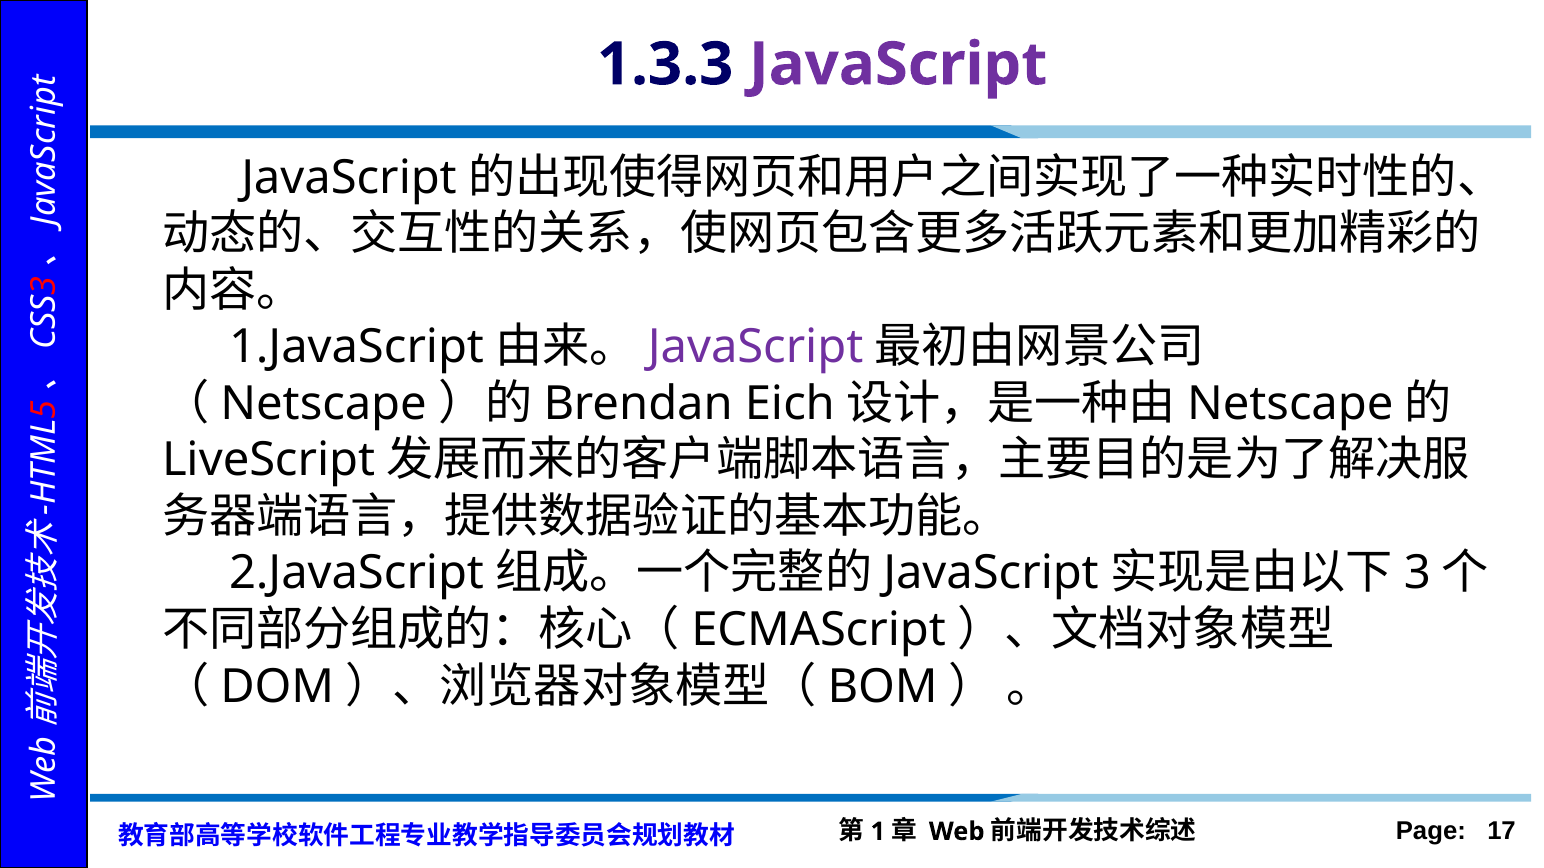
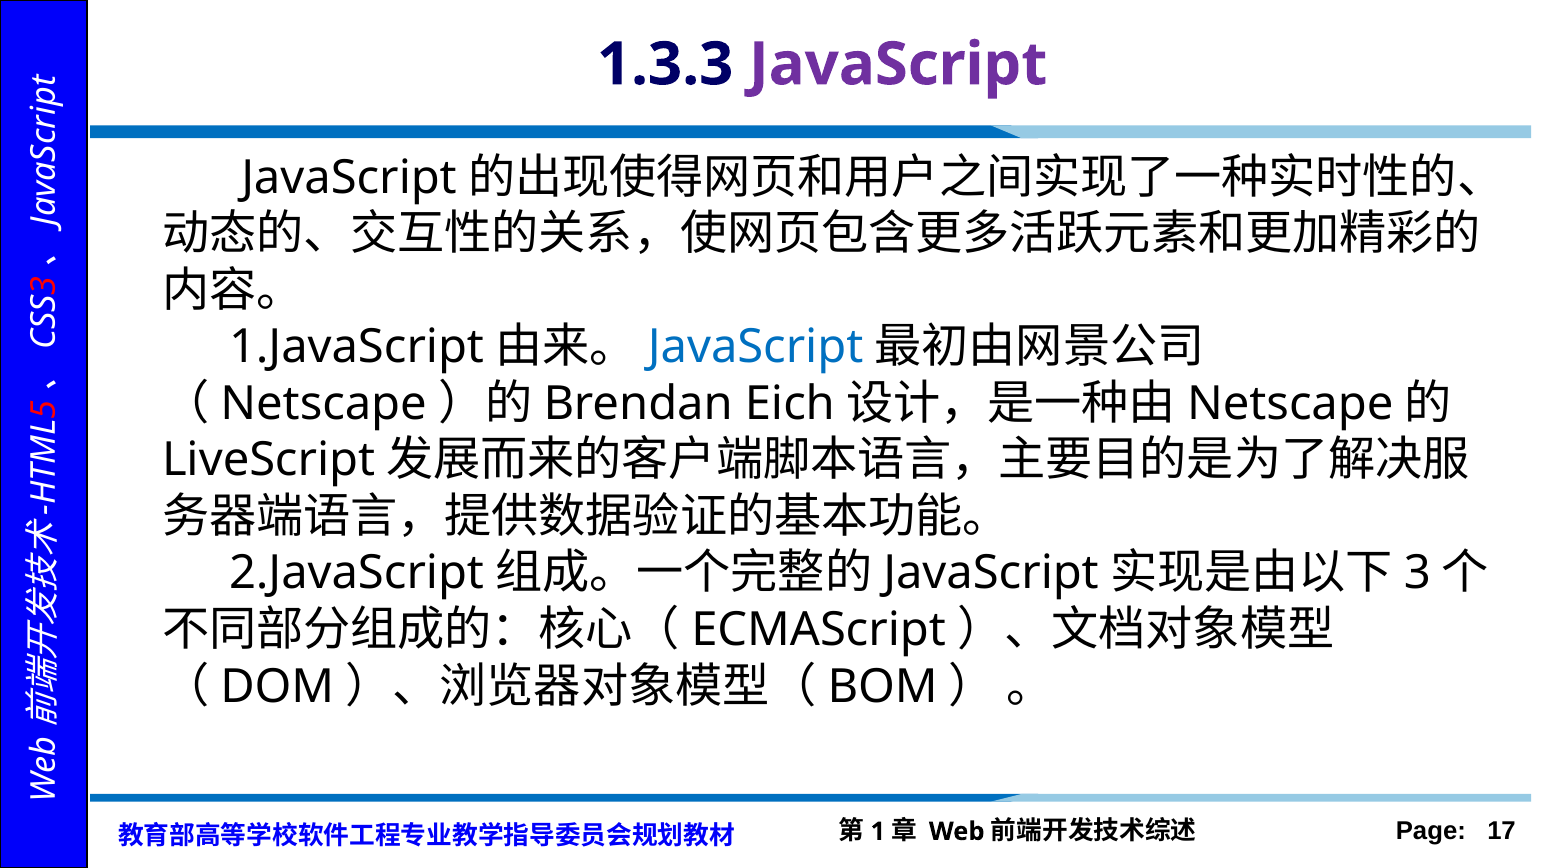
JavaScript at (756, 347) colour: purple -> blue
